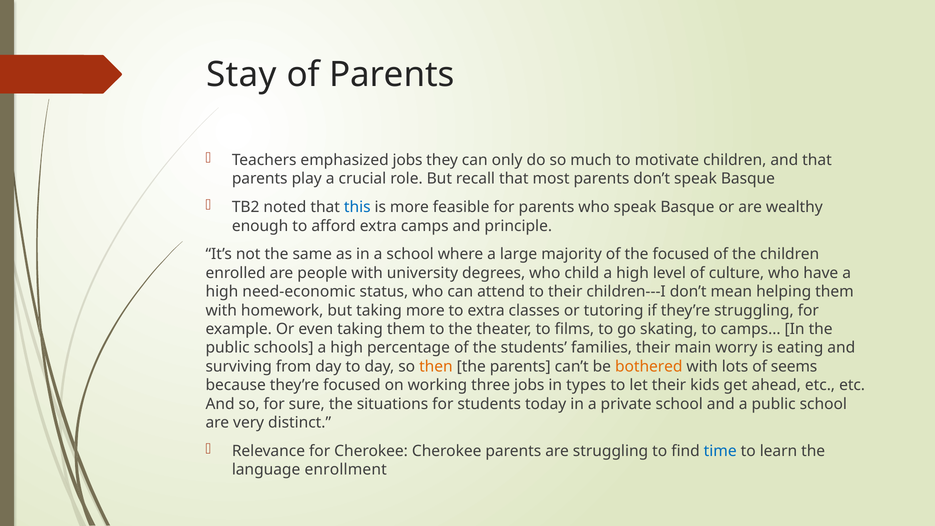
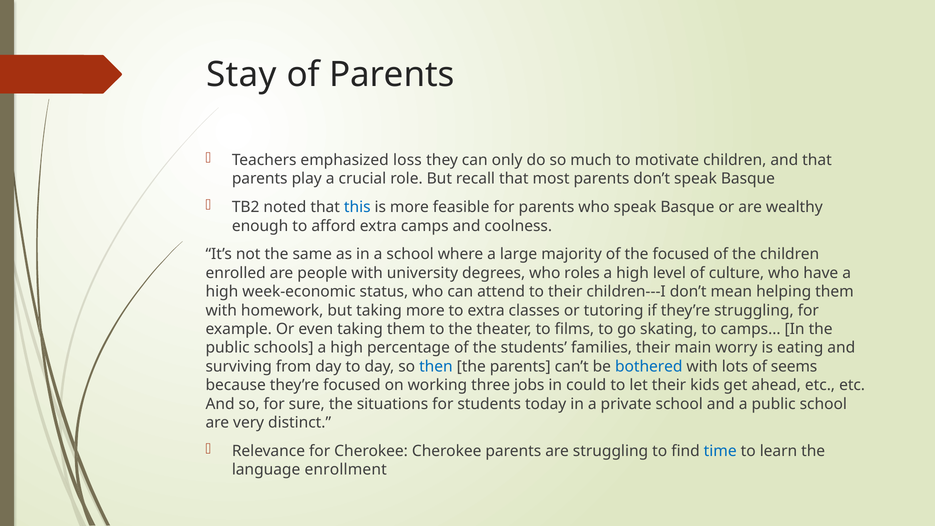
emphasized jobs: jobs -> loss
principle: principle -> coolness
child: child -> roles
need-economic: need-economic -> week-economic
then colour: orange -> blue
bothered colour: orange -> blue
types: types -> could
